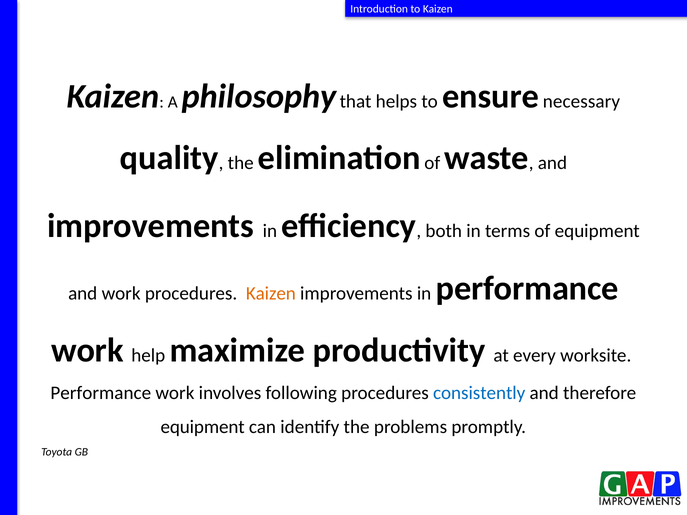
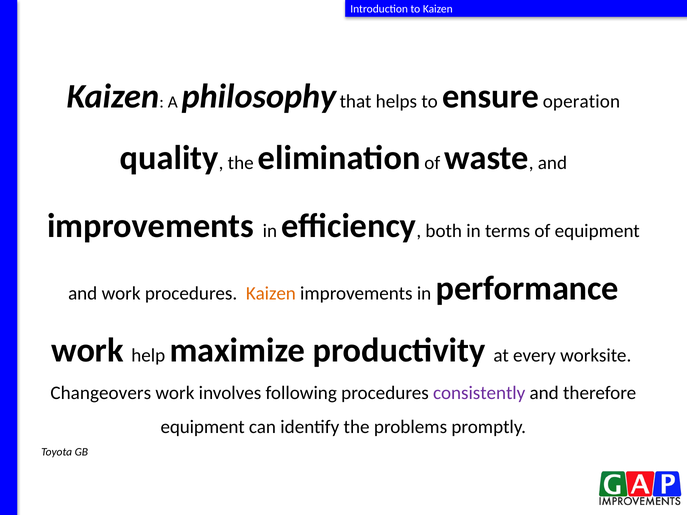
necessary: necessary -> operation
Performance at (101, 393): Performance -> Changeovers
consistently colour: blue -> purple
